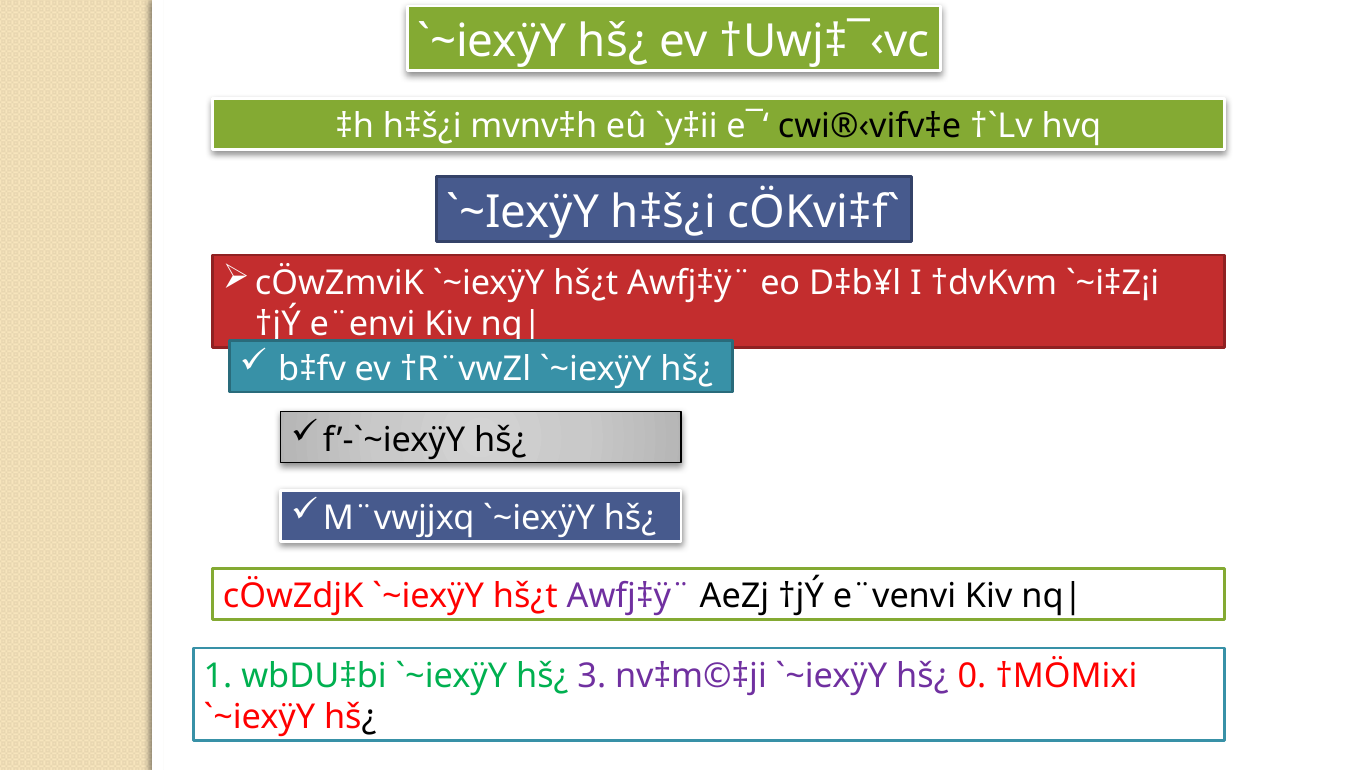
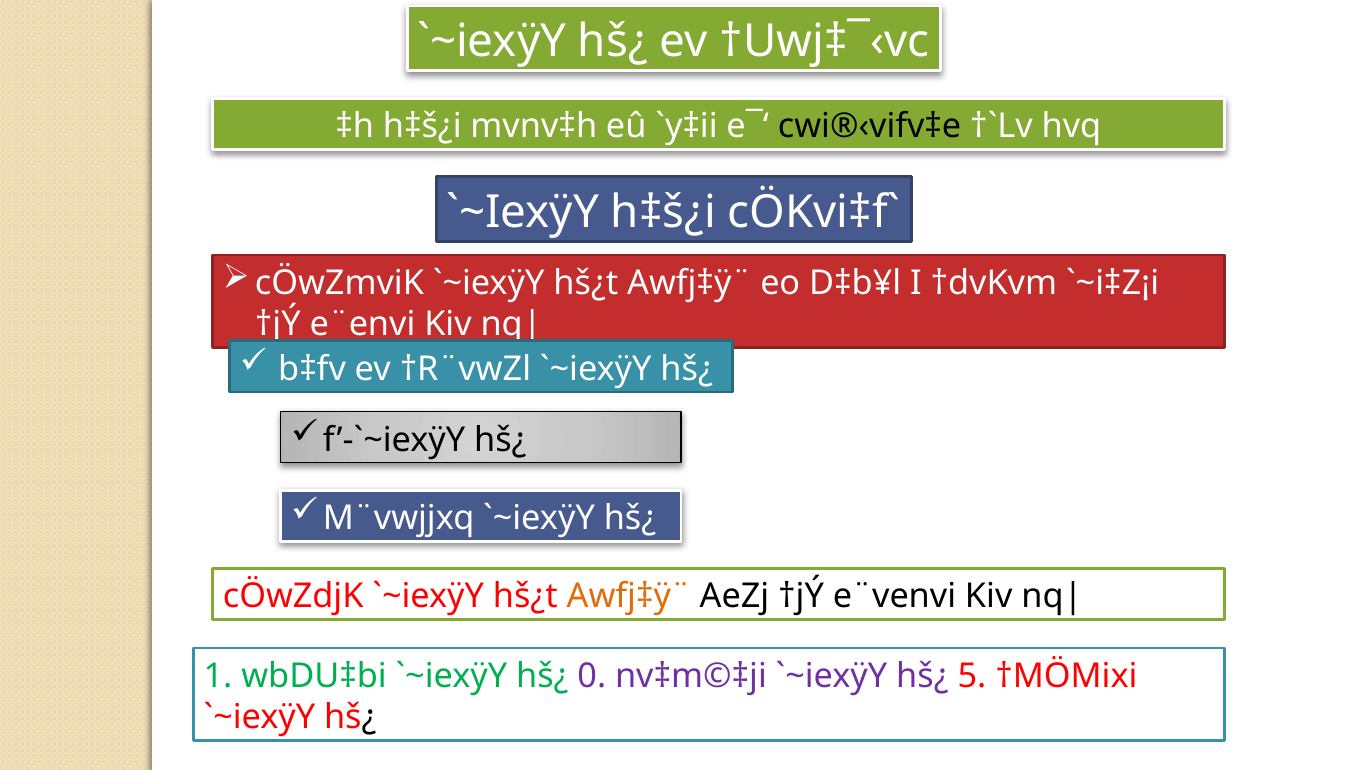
Awfj‡ÿ¨ at (629, 597) colour: purple -> orange
3: 3 -> 0
0: 0 -> 5
